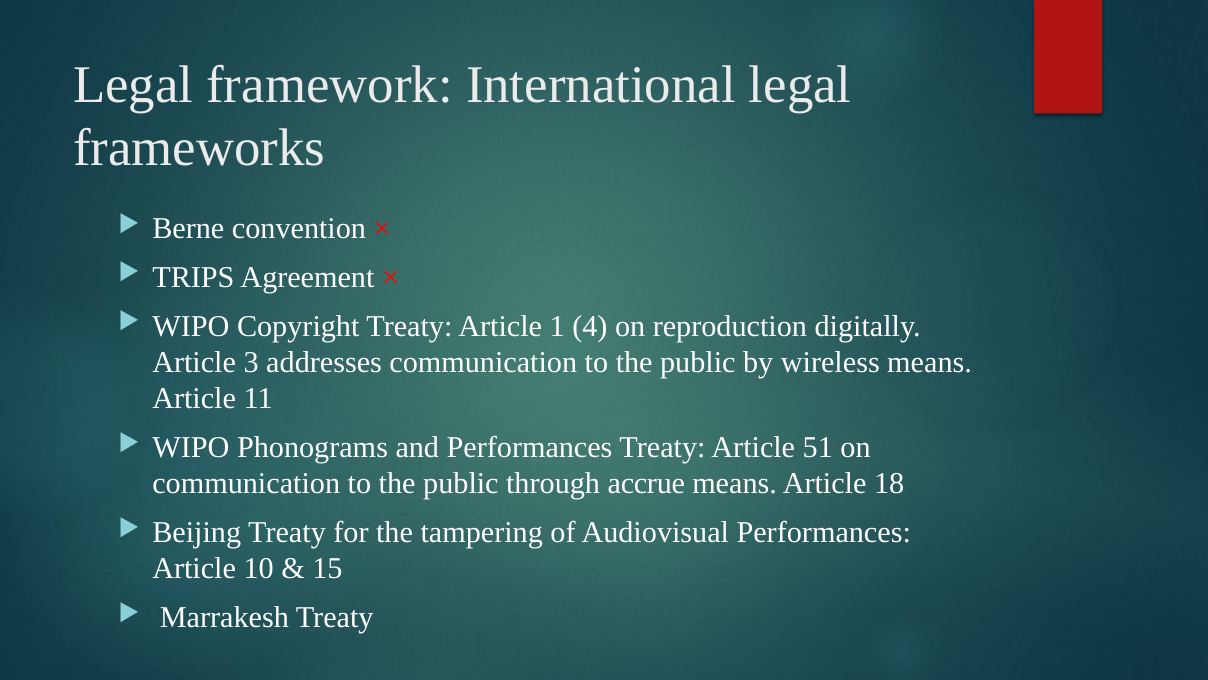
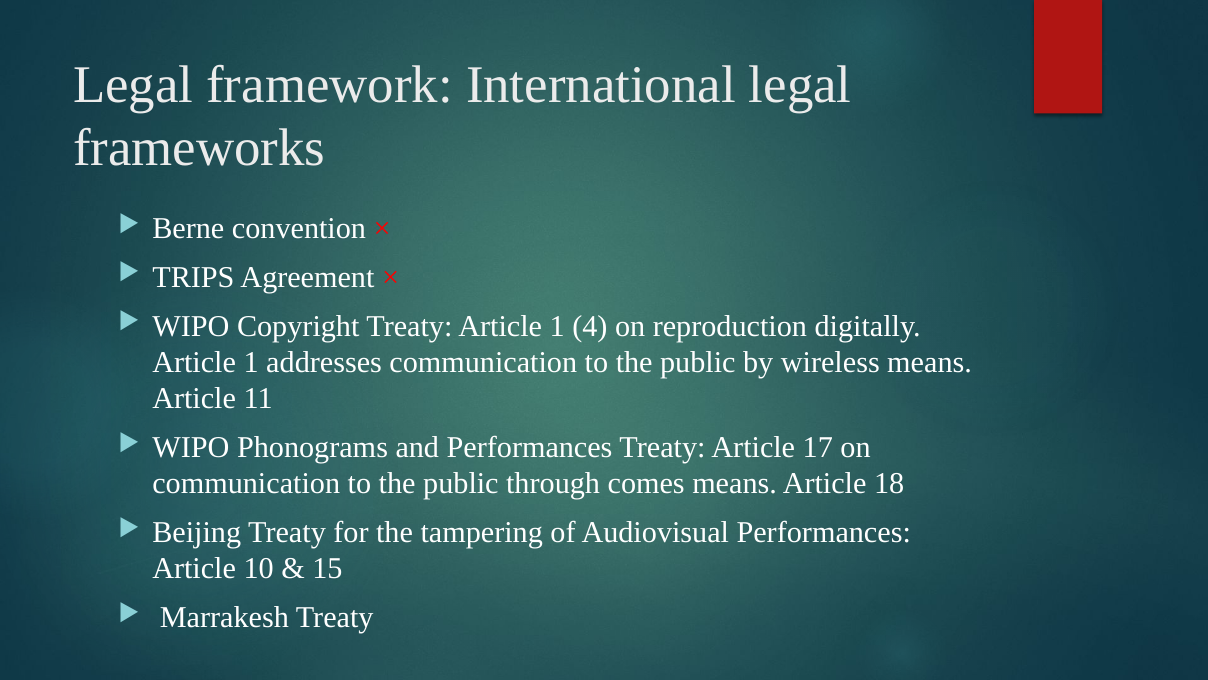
3 at (251, 362): 3 -> 1
51: 51 -> 17
accrue: accrue -> comes
